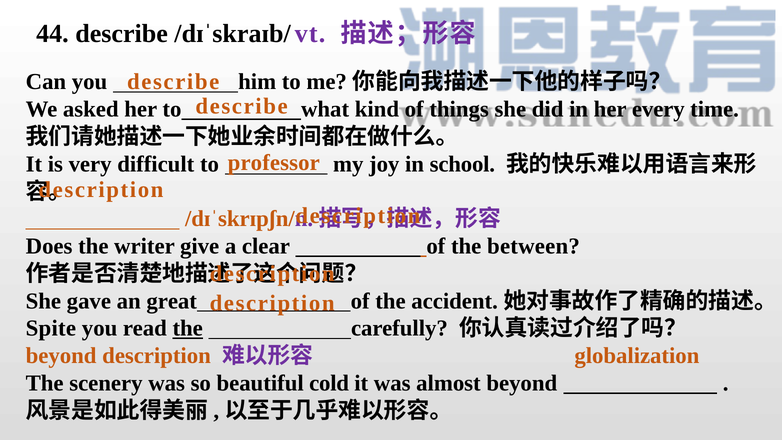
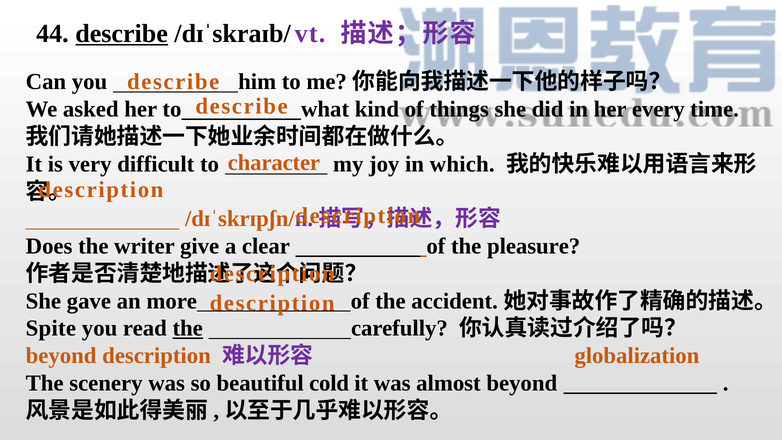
describe at (122, 34) underline: none -> present
professor: professor -> character
school: school -> which
between: between -> pleasure
great: great -> more
